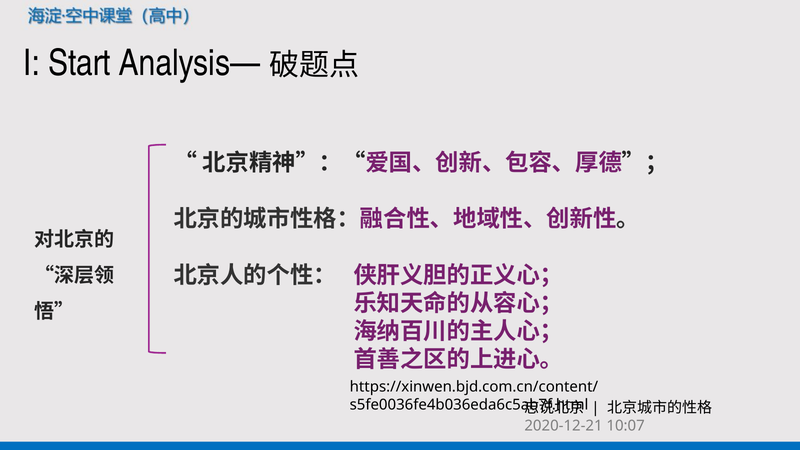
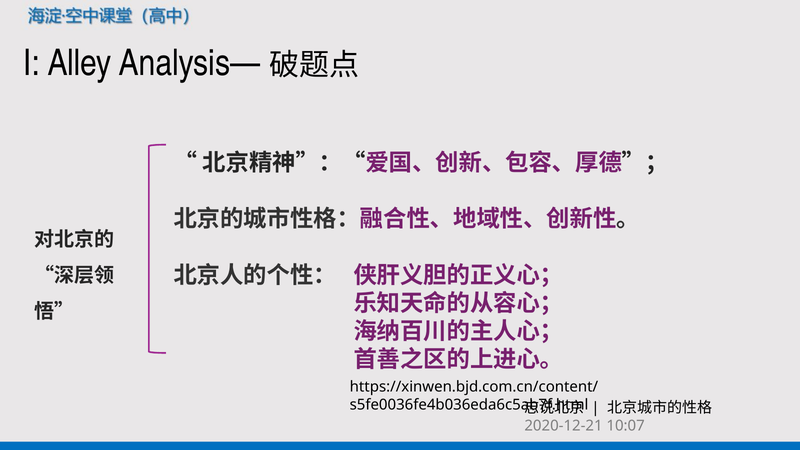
Start: Start -> Alley
